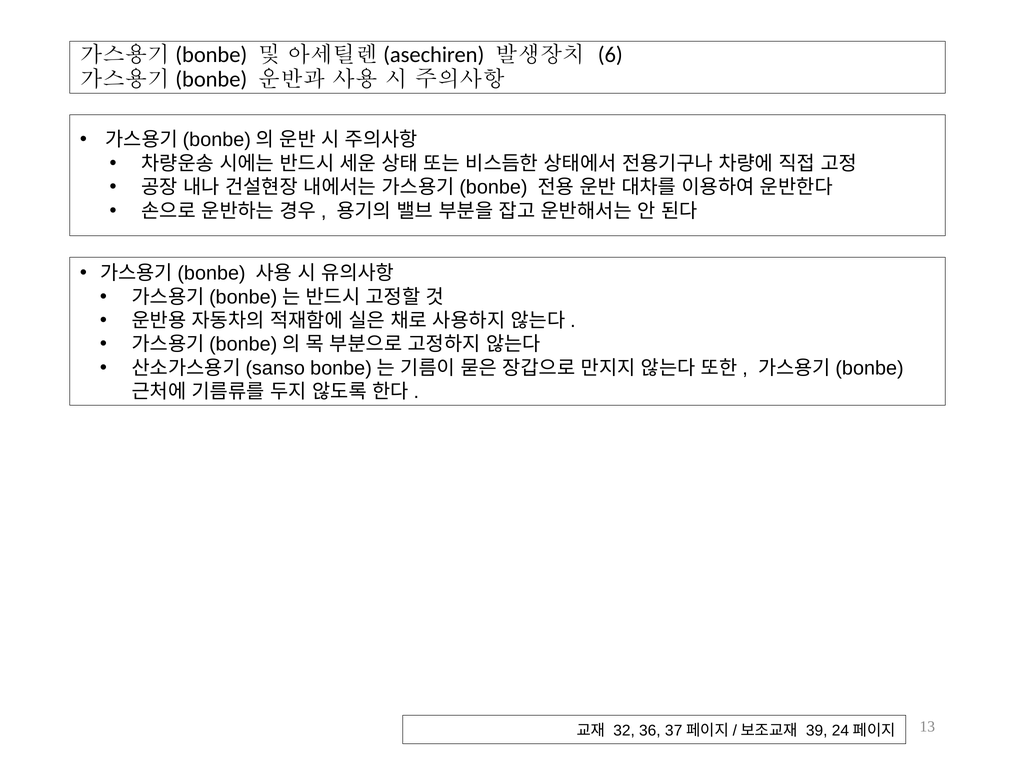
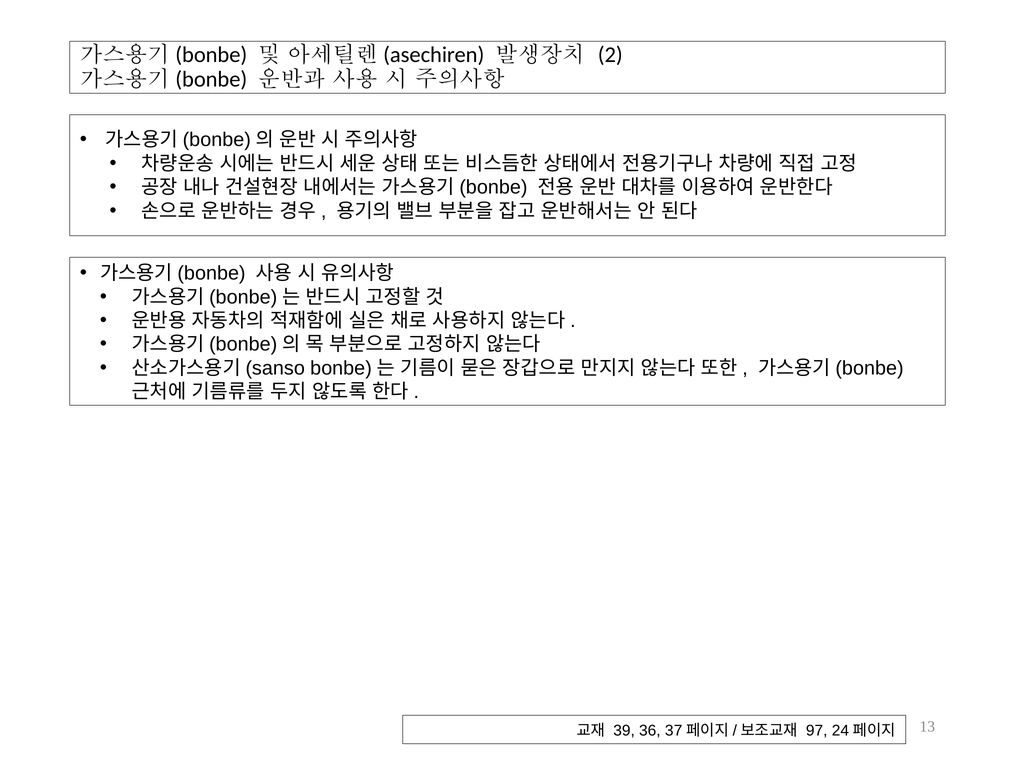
6: 6 -> 2
32: 32 -> 39
39: 39 -> 97
